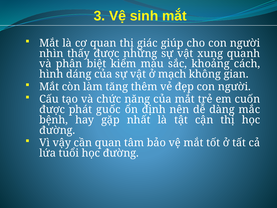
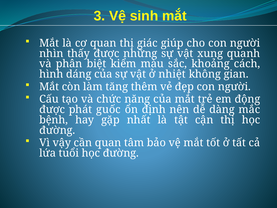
mạch: mạch -> nhiệt
cuốn: cuốn -> động
